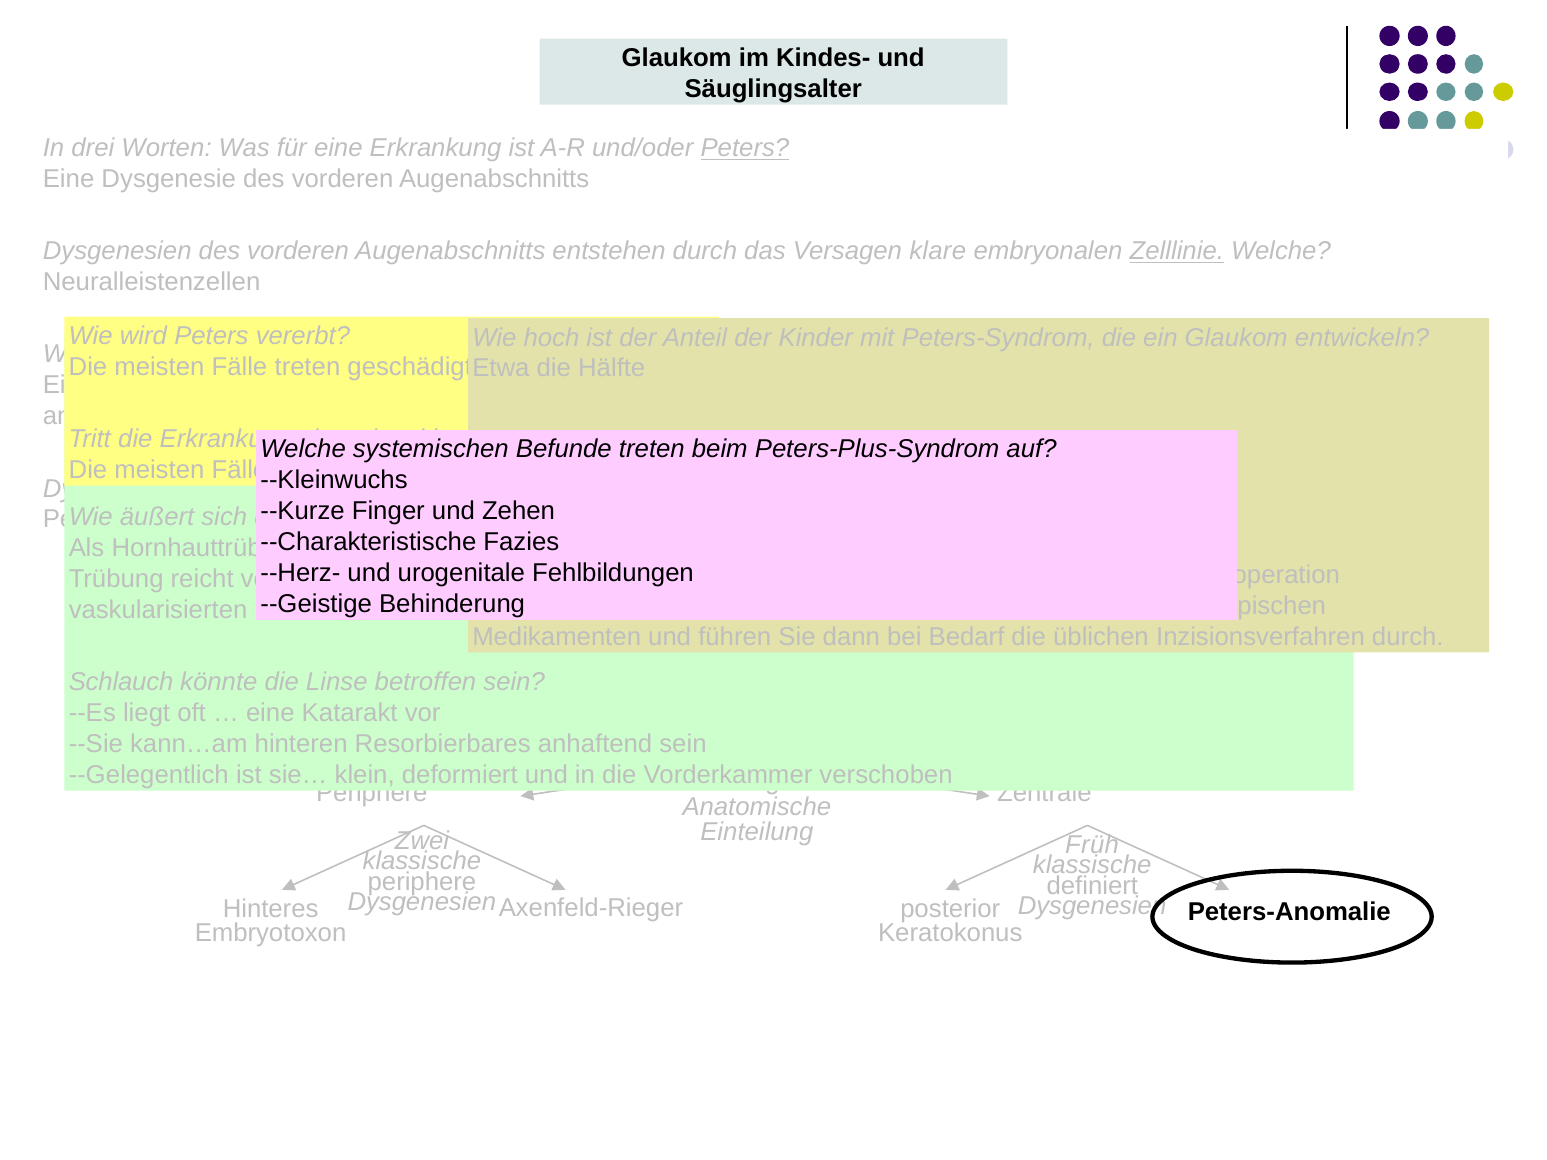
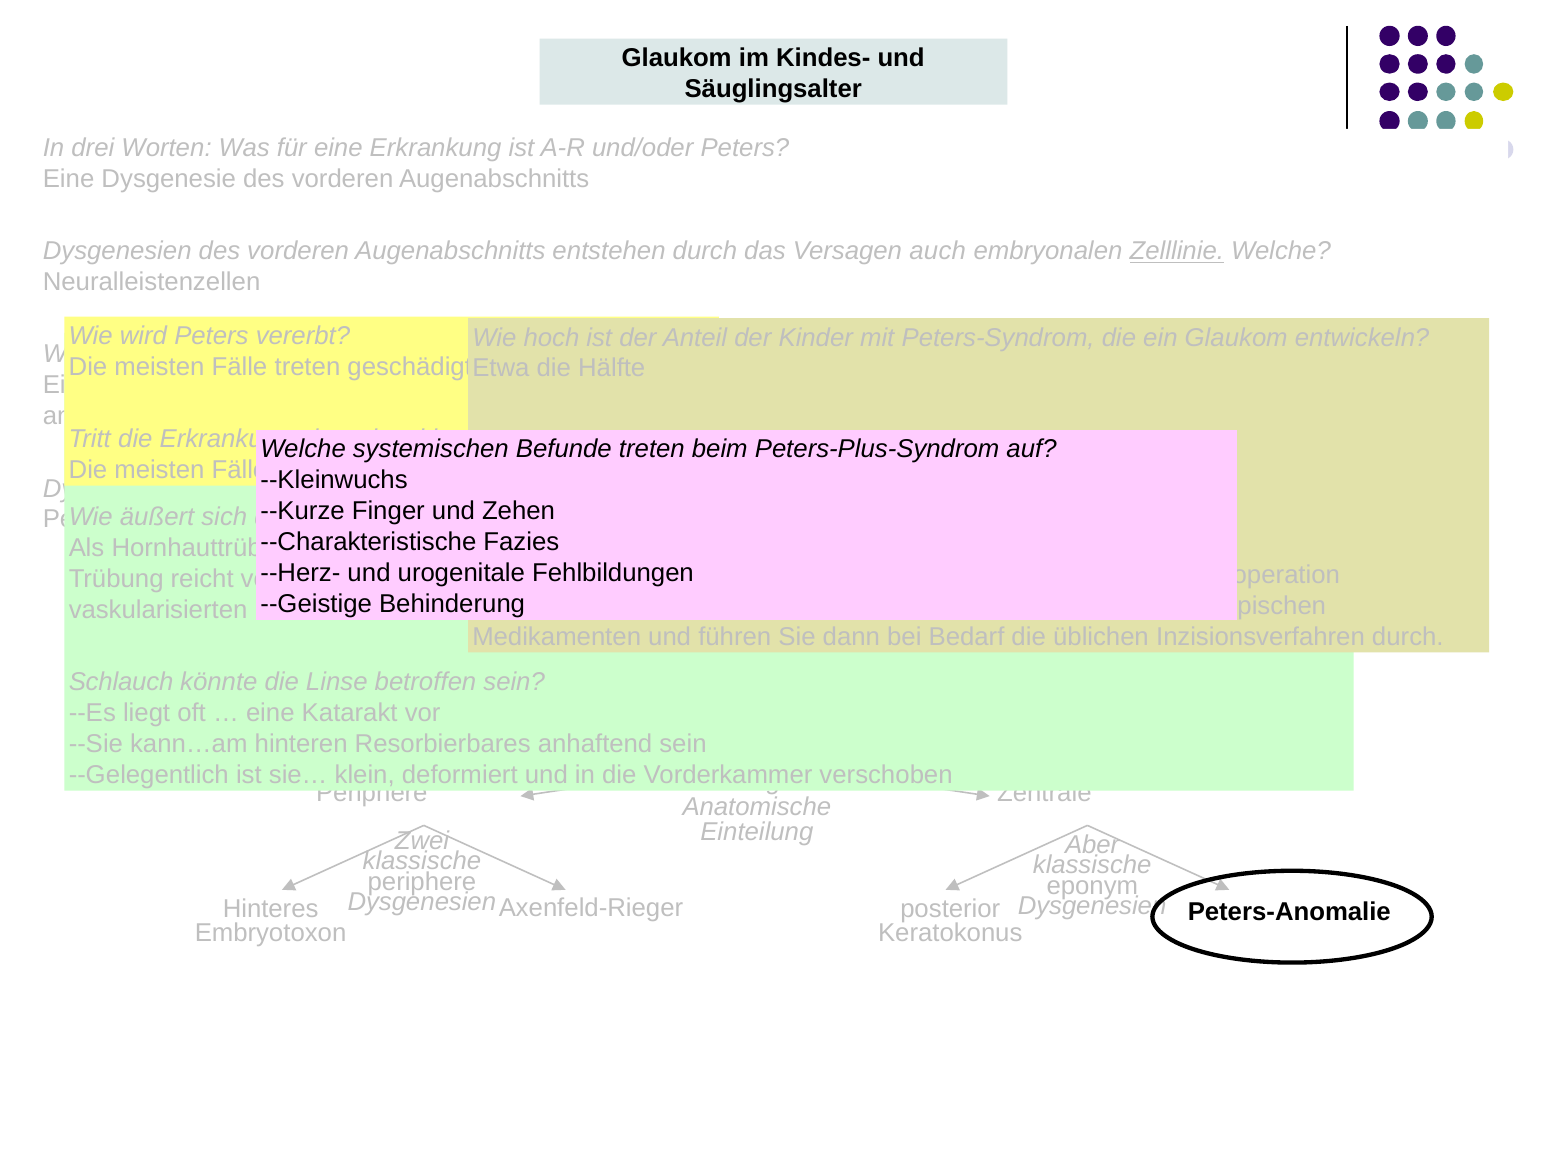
Peters at (745, 148) underline: present -> none
klare: klare -> auch
Früh: Früh -> Aber
definiert: definiert -> eponym
